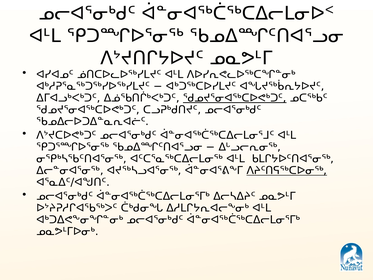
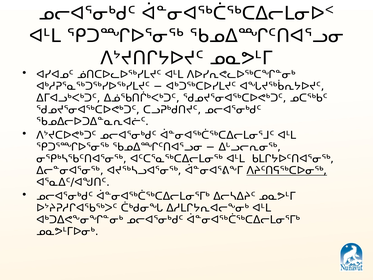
ᖁᓄᔪᕐᓂᐊᖅᑕᐅᕙᒃᑐᑦ at (235, 98) underline: present -> none
